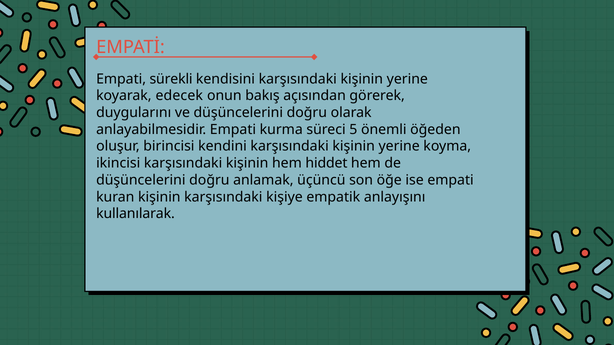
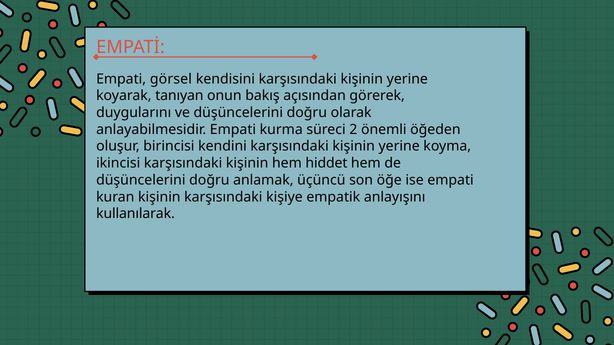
sürekli: sürekli -> görsel
edecek: edecek -> tanıyan
5: 5 -> 2
